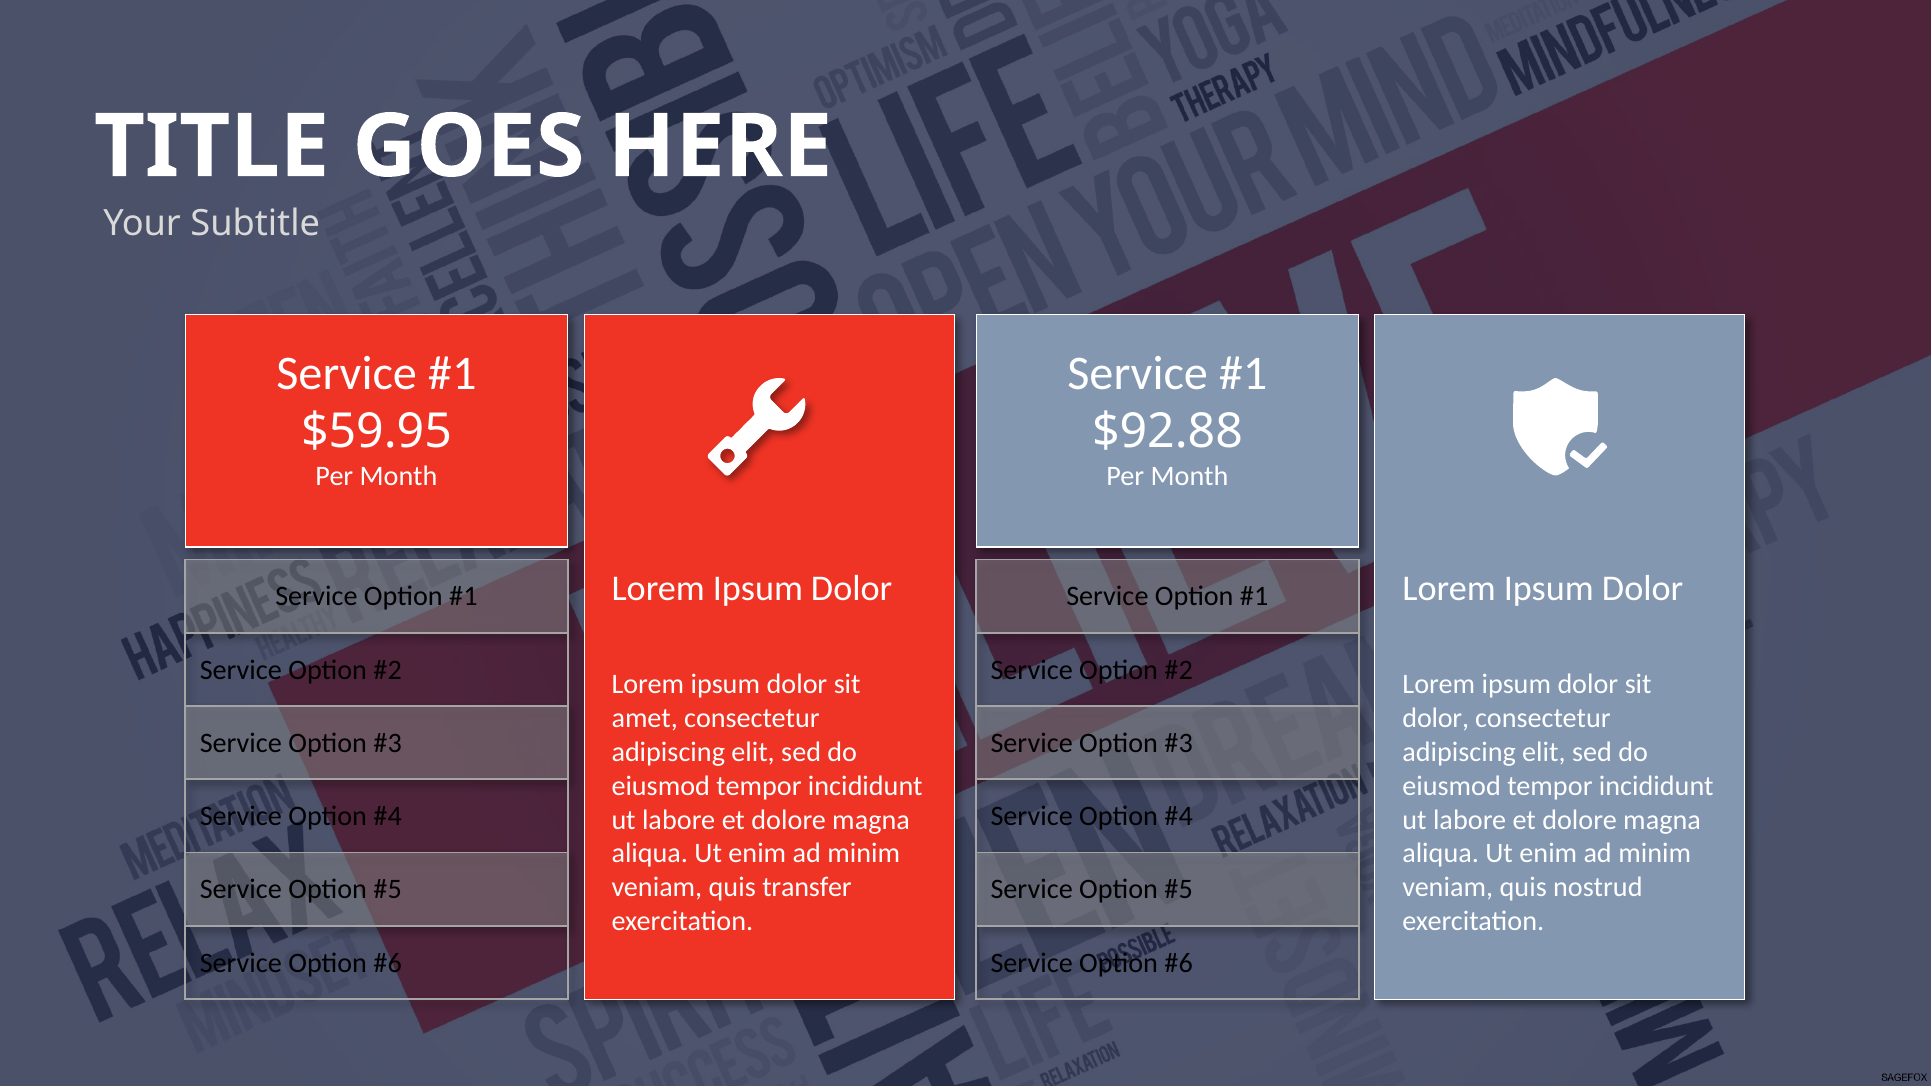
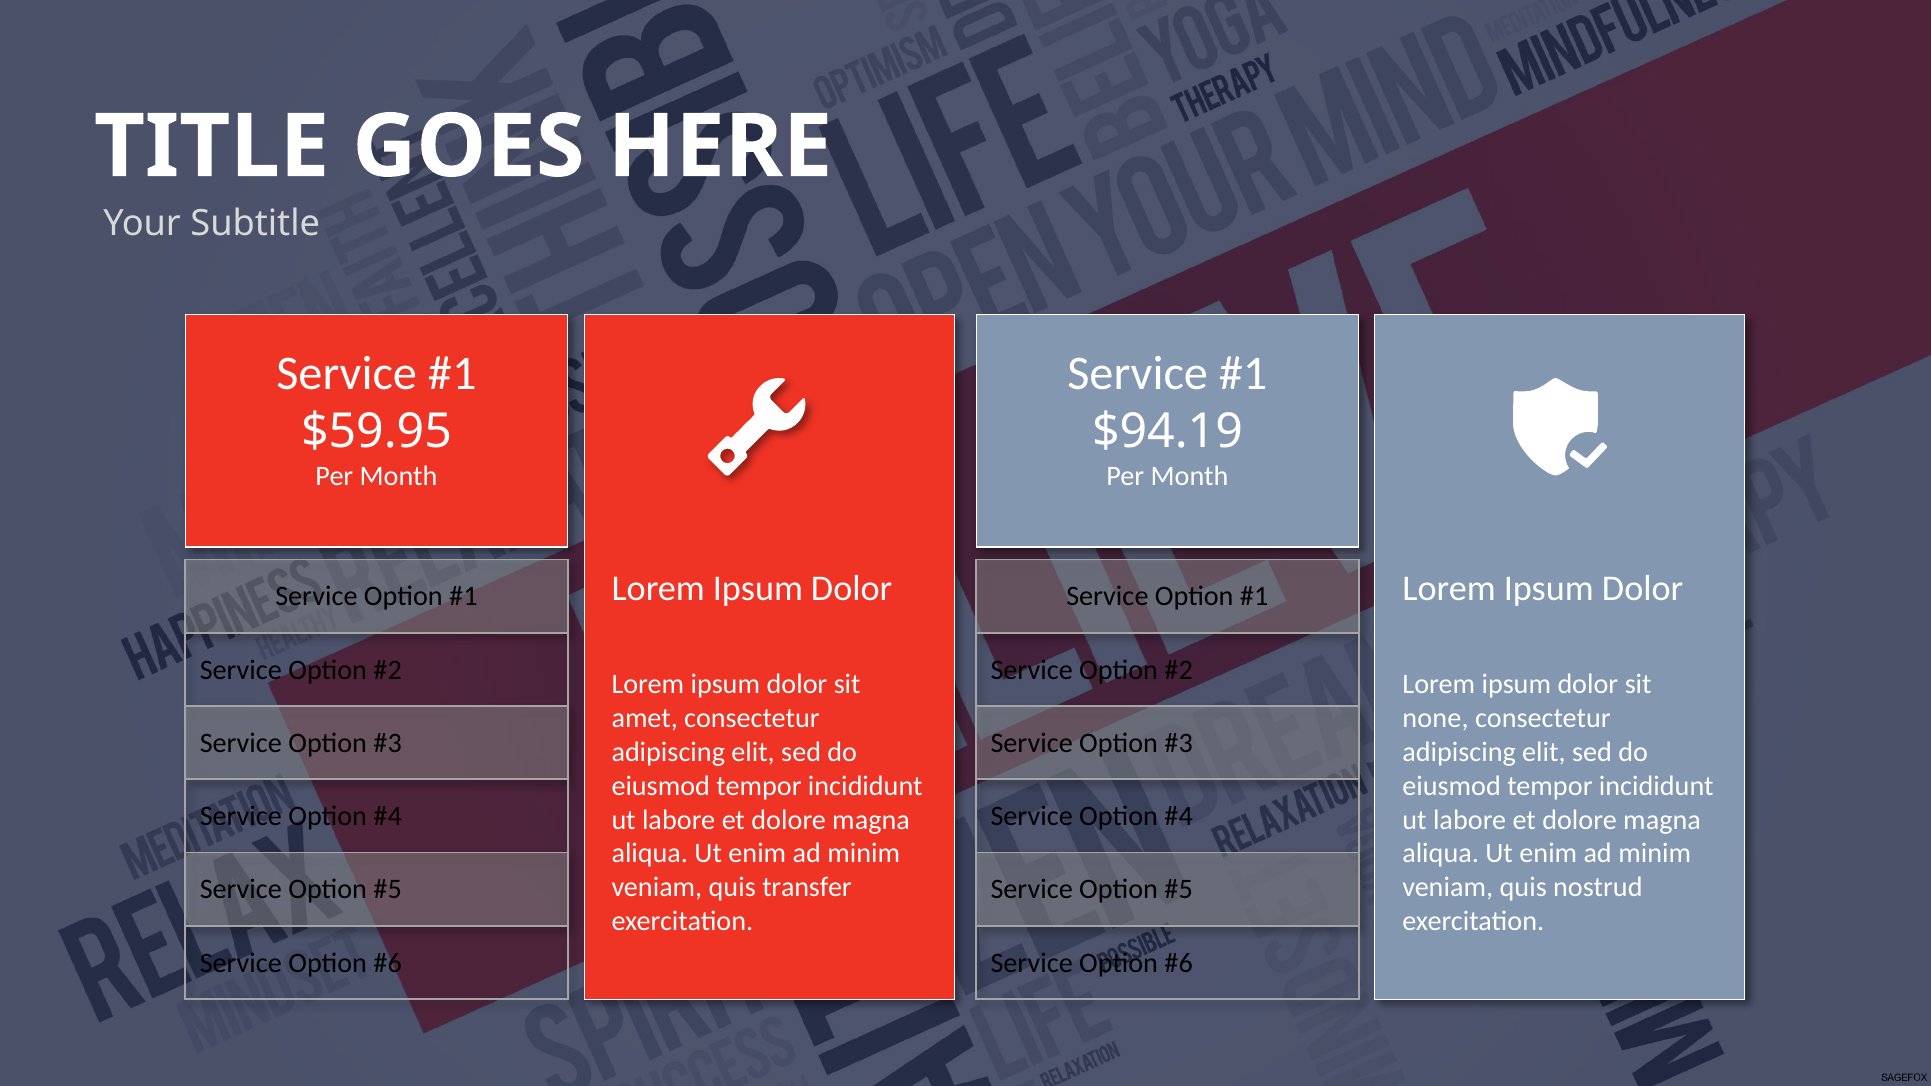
$92.88: $92.88 -> $94.19
dolor at (1436, 719): dolor -> none
